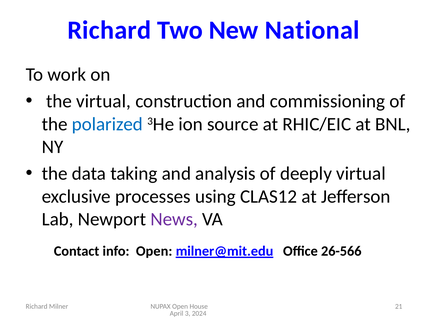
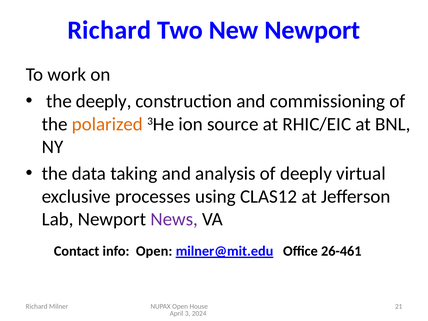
New National: National -> Newport
the virtual: virtual -> deeply
polarized colour: blue -> orange
26-566: 26-566 -> 26-461
